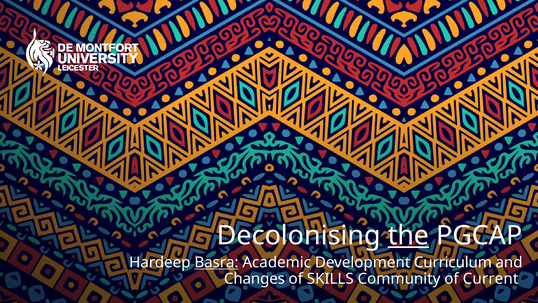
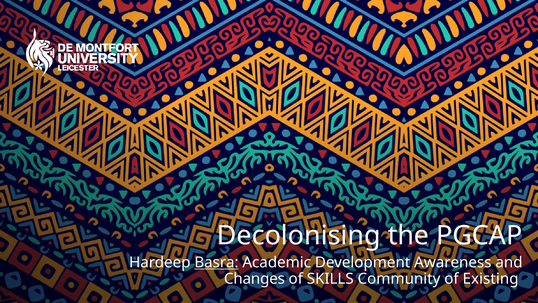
the underline: present -> none
Curriculum: Curriculum -> Awareness
Current: Current -> Existing
